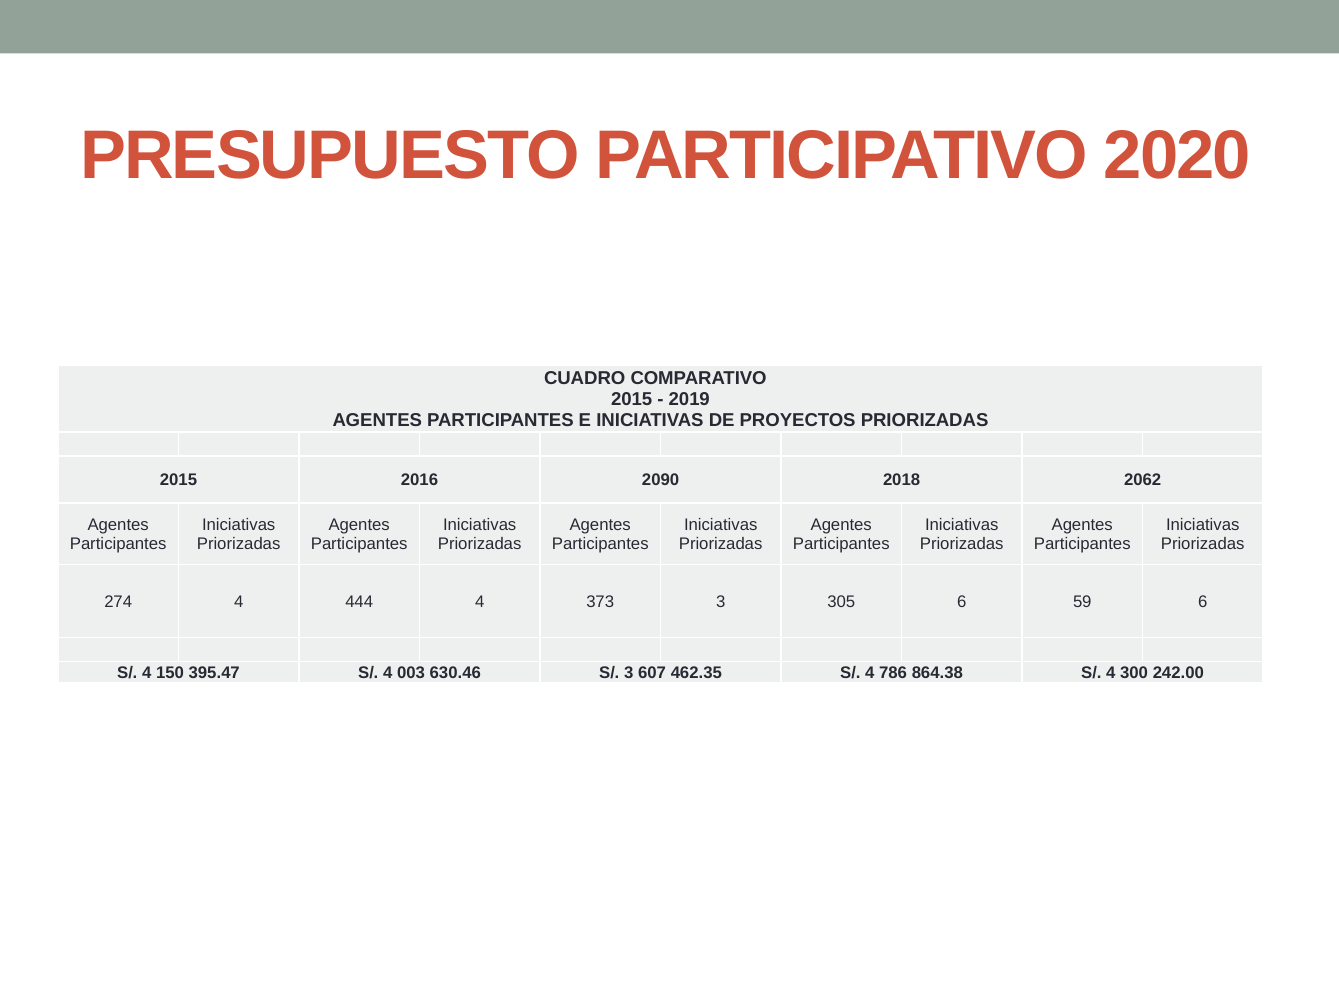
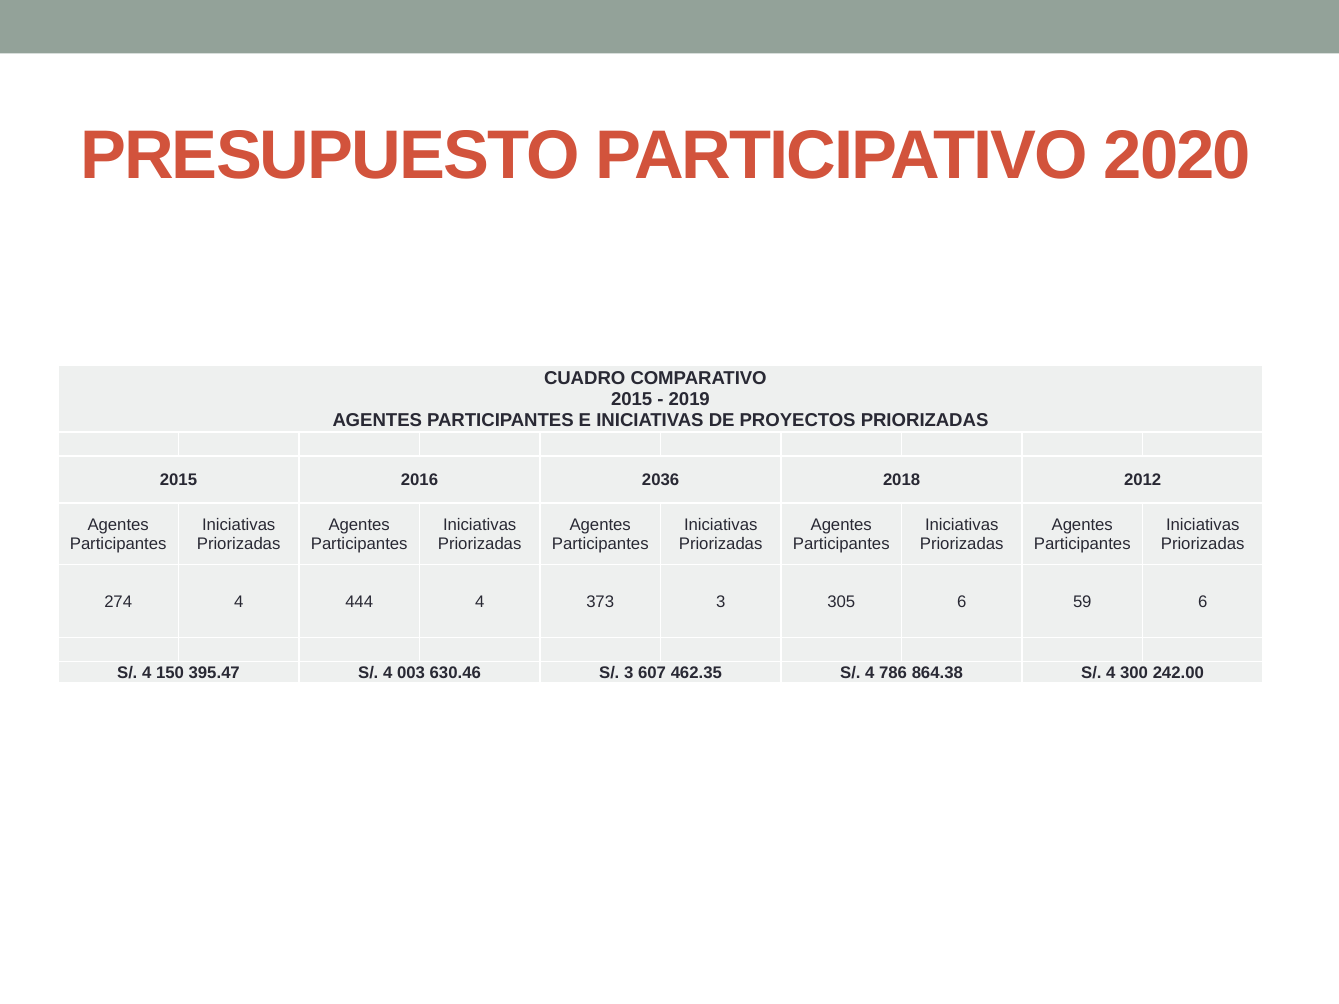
2090: 2090 -> 2036
2062: 2062 -> 2012
